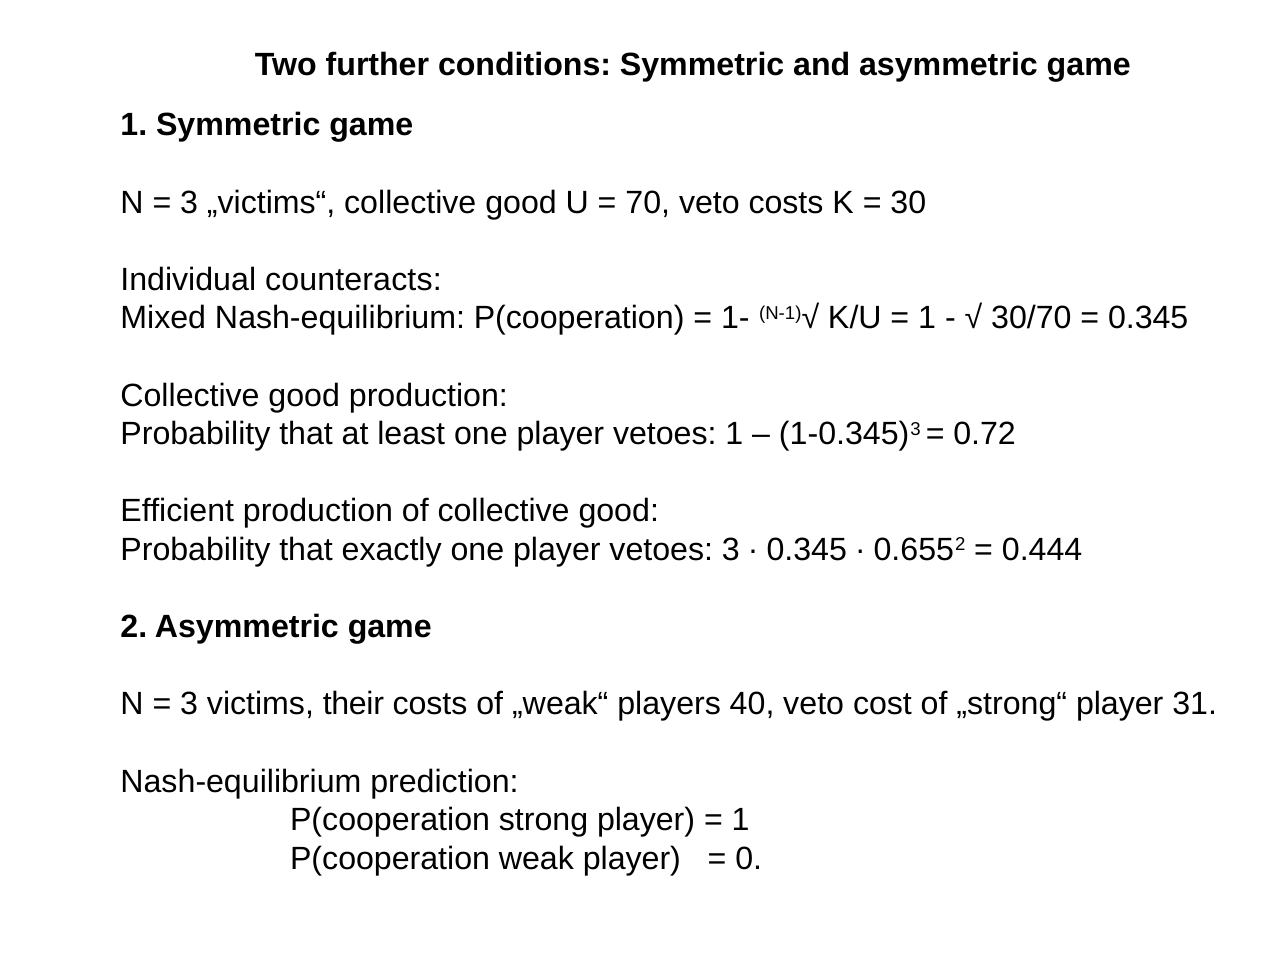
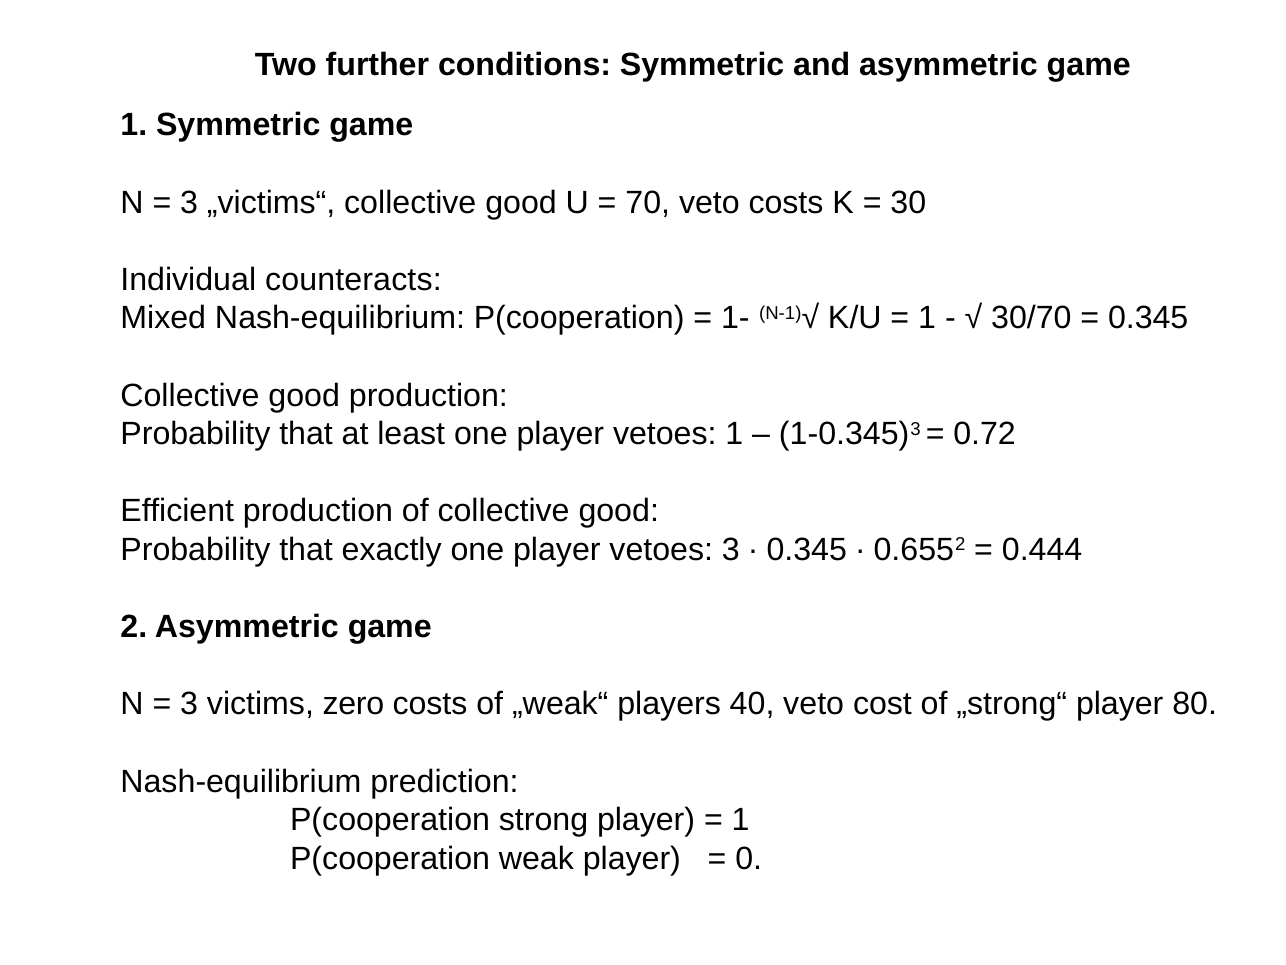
their: their -> zero
31: 31 -> 80
